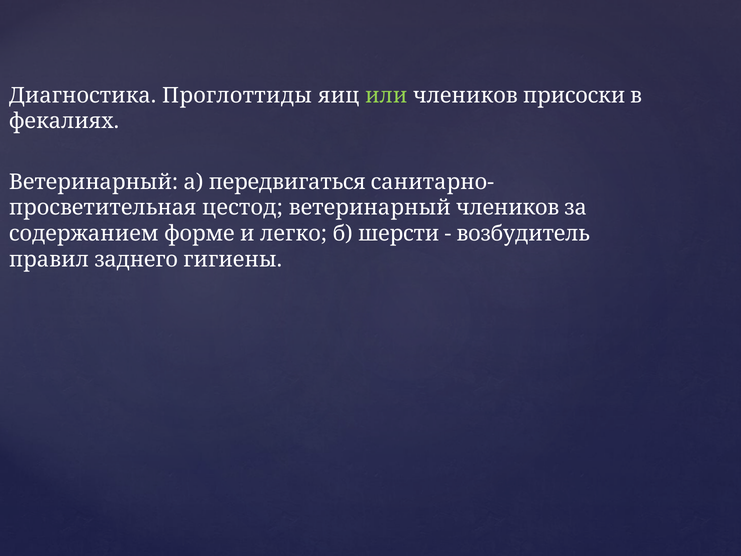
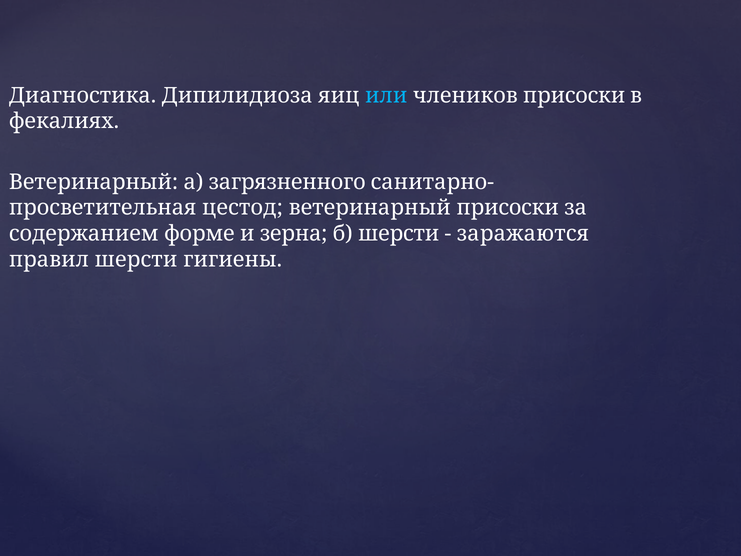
Проглоттиды: Проглоттиды -> Дипилидиоза
или colour: light green -> light blue
передвигаться: передвигаться -> загрязненного
ветеринарный члеников: члеников -> присоски
легко: легко -> зерна
возбудитель: возбудитель -> заражаются
правил заднего: заднего -> шерсти
